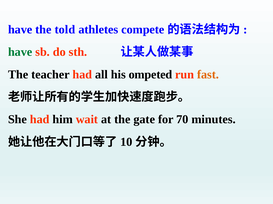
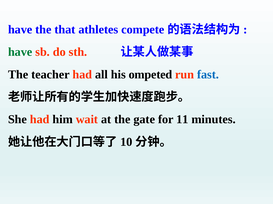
told: told -> that
fast colour: orange -> blue
70: 70 -> 11
